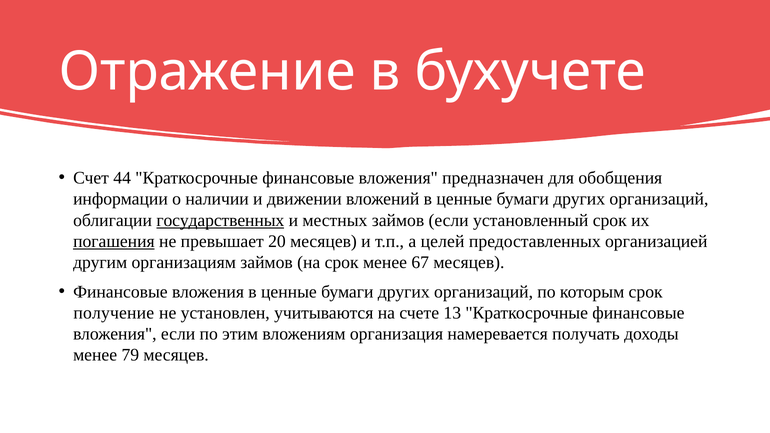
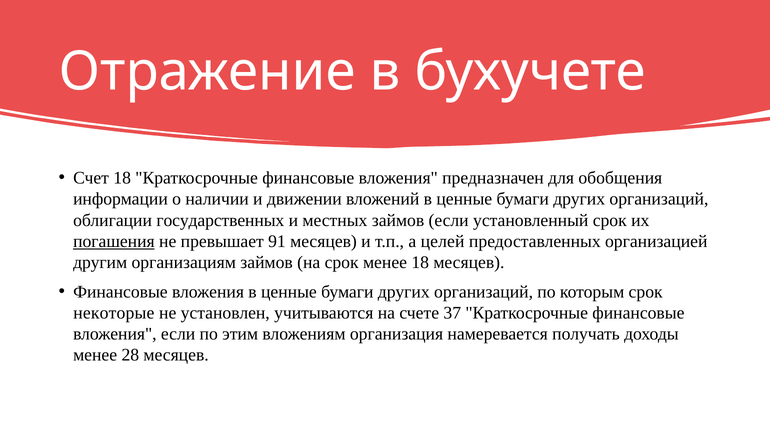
Счет 44: 44 -> 18
государственных underline: present -> none
20: 20 -> 91
менее 67: 67 -> 18
получение: получение -> некоторые
13: 13 -> 37
79: 79 -> 28
